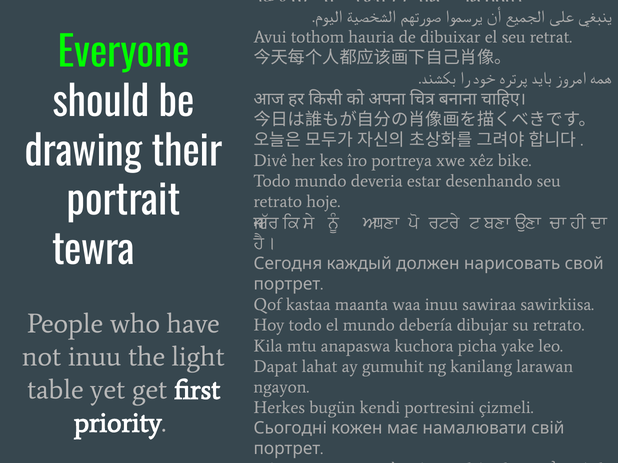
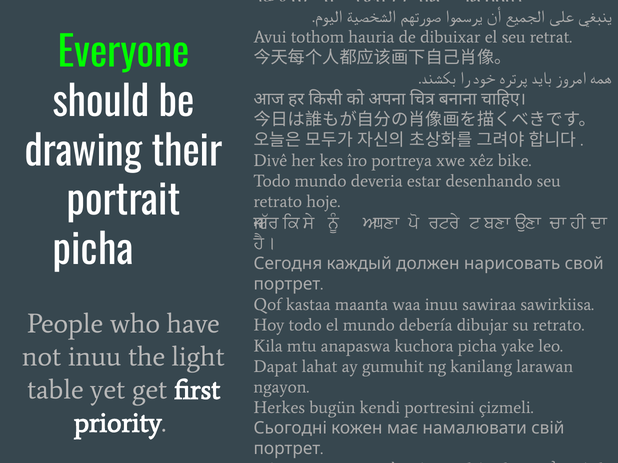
tewra at (93, 251): tewra -> picha
